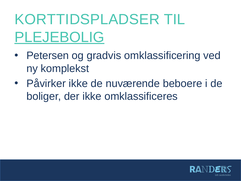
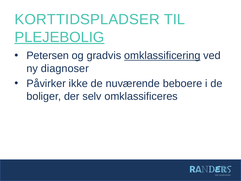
omklassificering underline: none -> present
komplekst: komplekst -> diagnoser
der ikke: ikke -> selv
